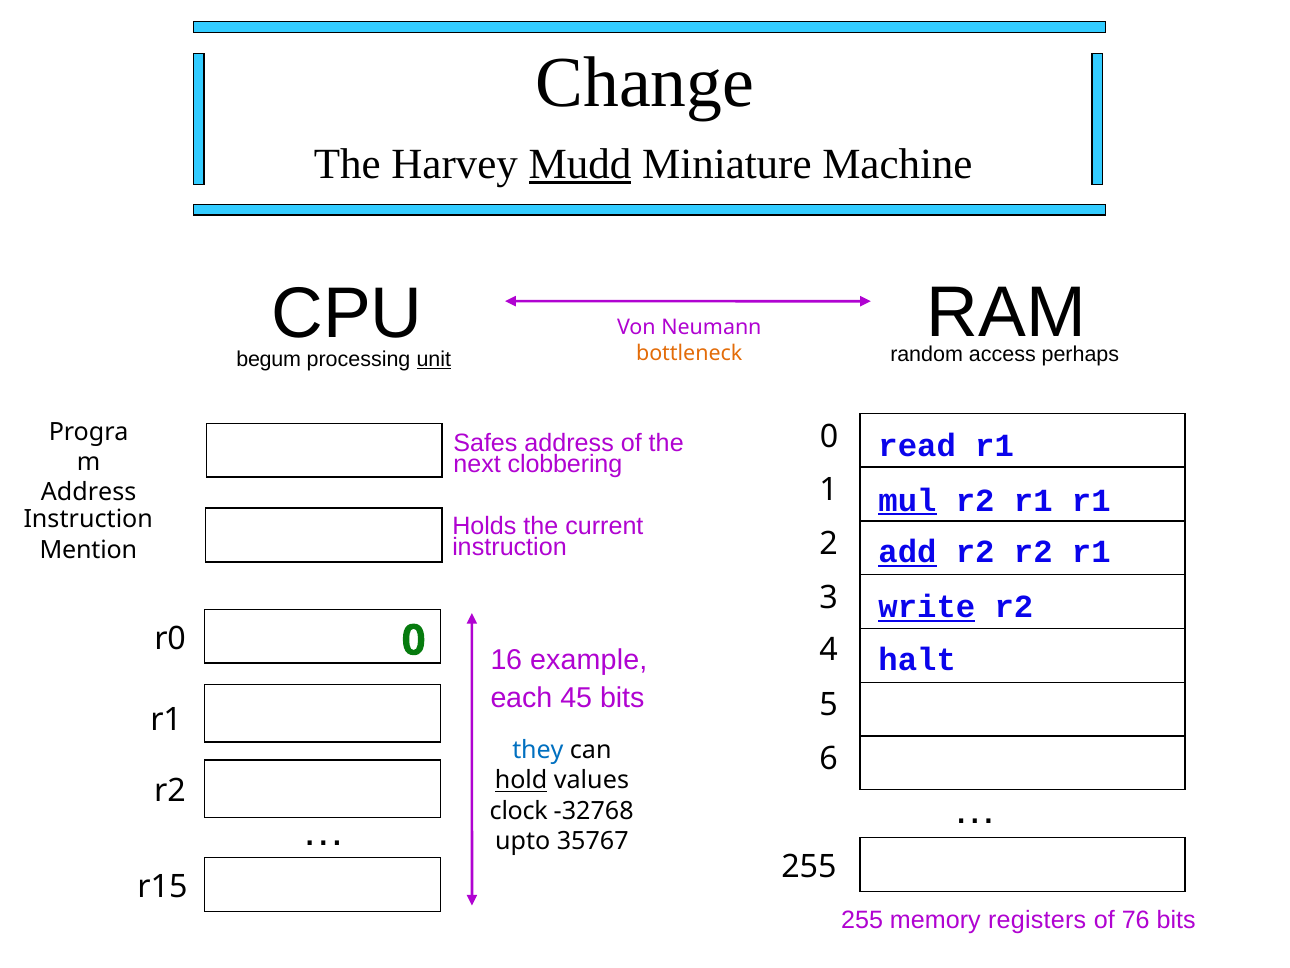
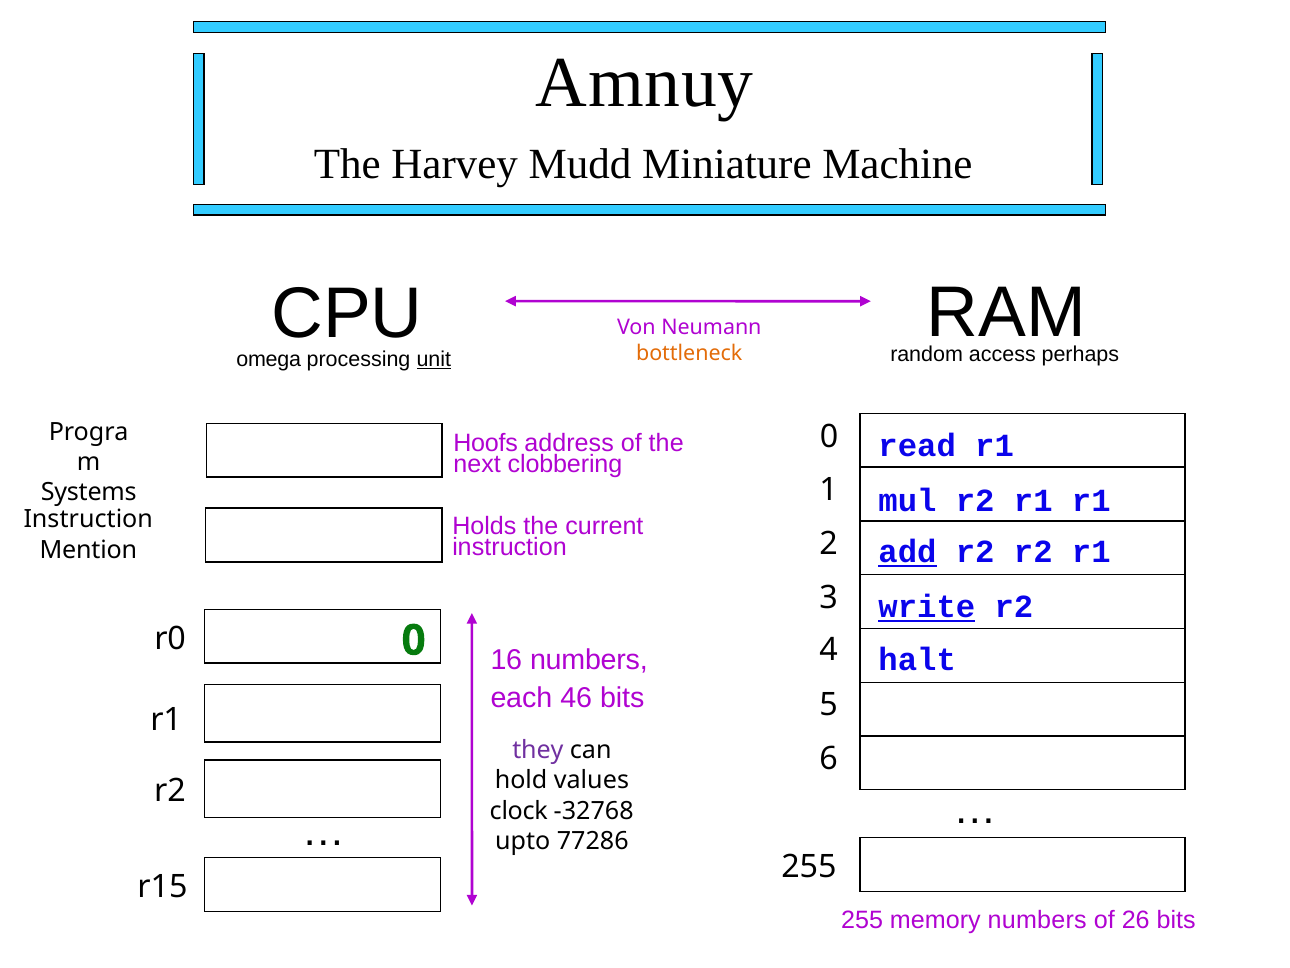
Change: Change -> Amnuy
Mudd underline: present -> none
begum: begum -> omega
Safes: Safes -> Hoofs
Address at (89, 492): Address -> Systems
mul underline: present -> none
16 example: example -> numbers
45: 45 -> 46
they colour: blue -> purple
hold underline: present -> none
35767: 35767 -> 77286
memory registers: registers -> numbers
76: 76 -> 26
